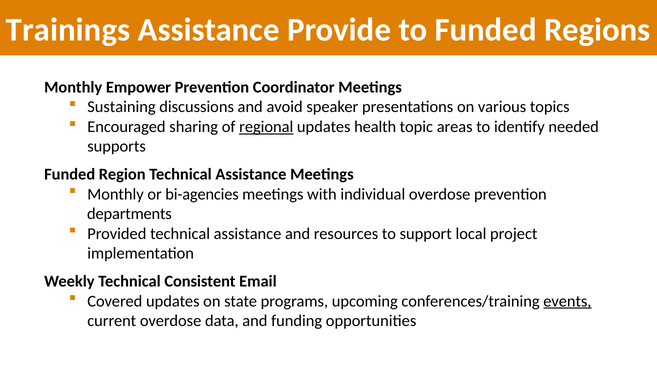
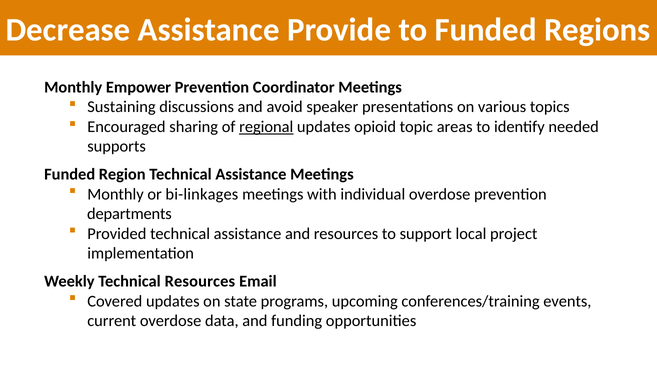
Trainings: Trainings -> Decrease
health: health -> opioid
bi-agencies: bi-agencies -> bi-linkages
Technical Consistent: Consistent -> Resources
events underline: present -> none
